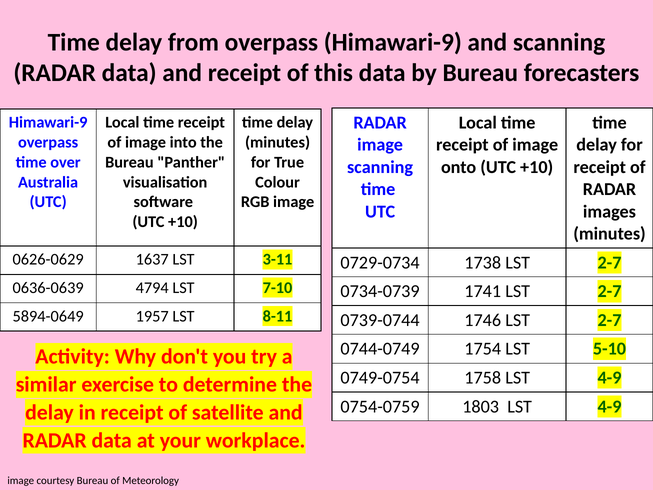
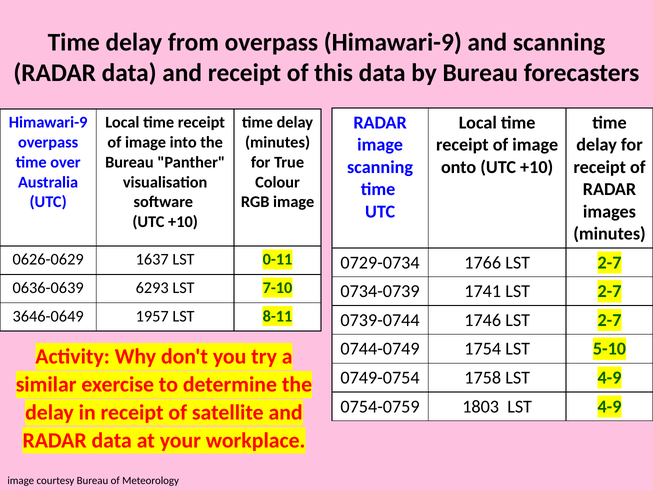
3-11: 3-11 -> 0-11
1738: 1738 -> 1766
4794: 4794 -> 6293
5894-0649: 5894-0649 -> 3646-0649
